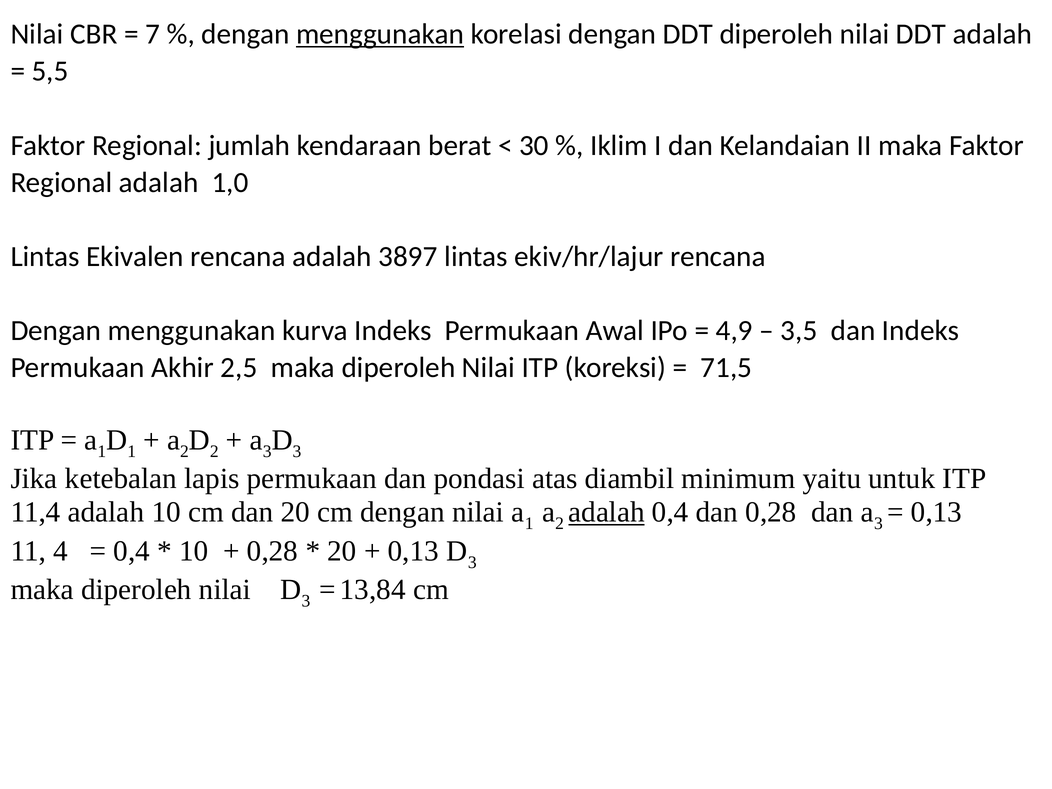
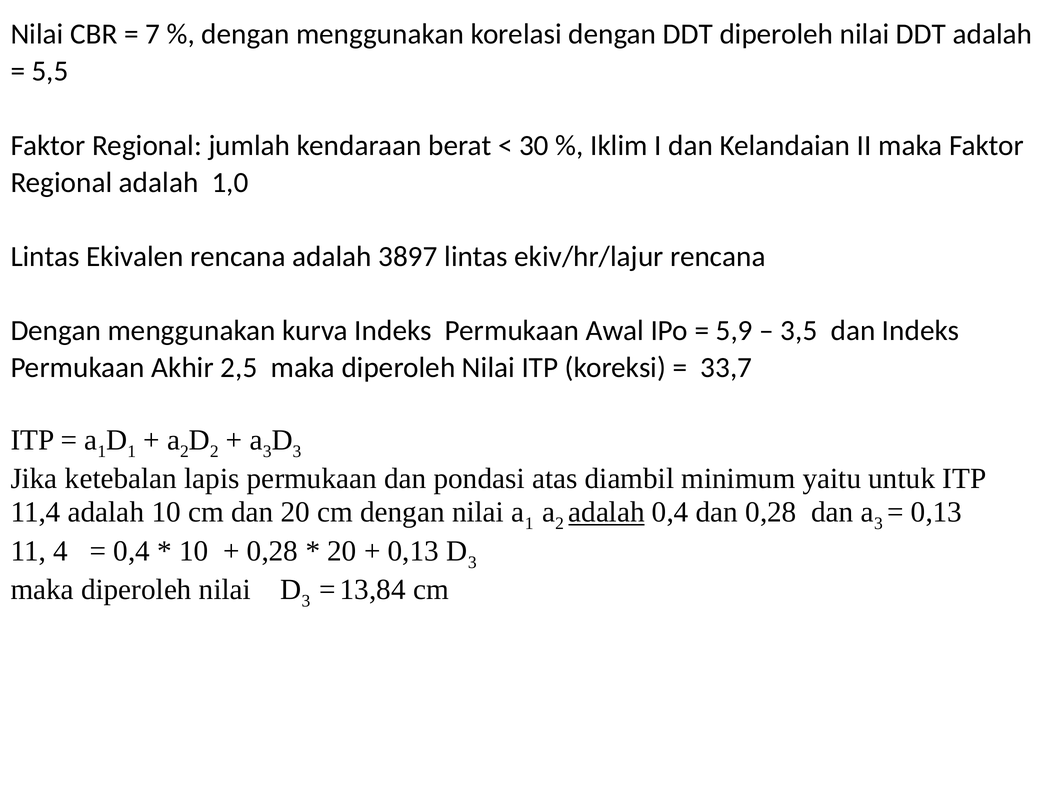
menggunakan at (380, 34) underline: present -> none
4,9: 4,9 -> 5,9
71,5: 71,5 -> 33,7
